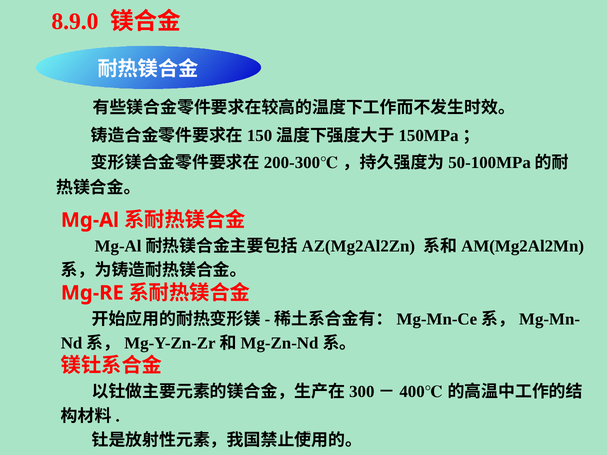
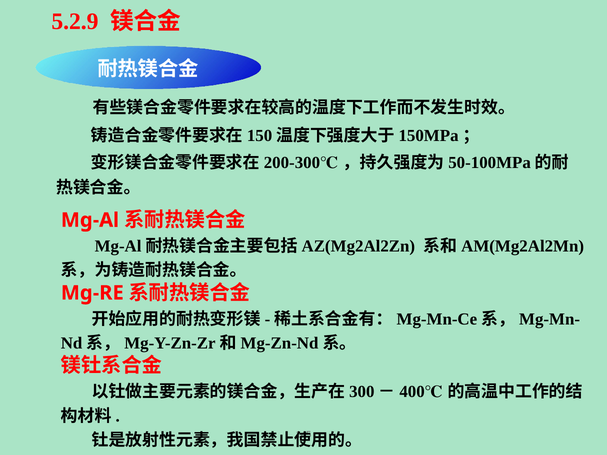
8.9.0: 8.9.0 -> 5.2.9
